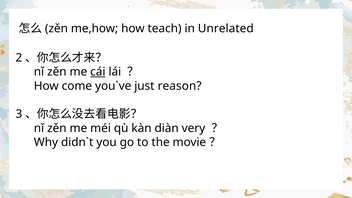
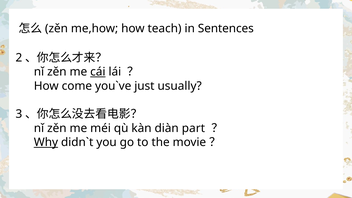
Unrelated: Unrelated -> Sentences
reason: reason -> usually
very: very -> part
Why underline: none -> present
